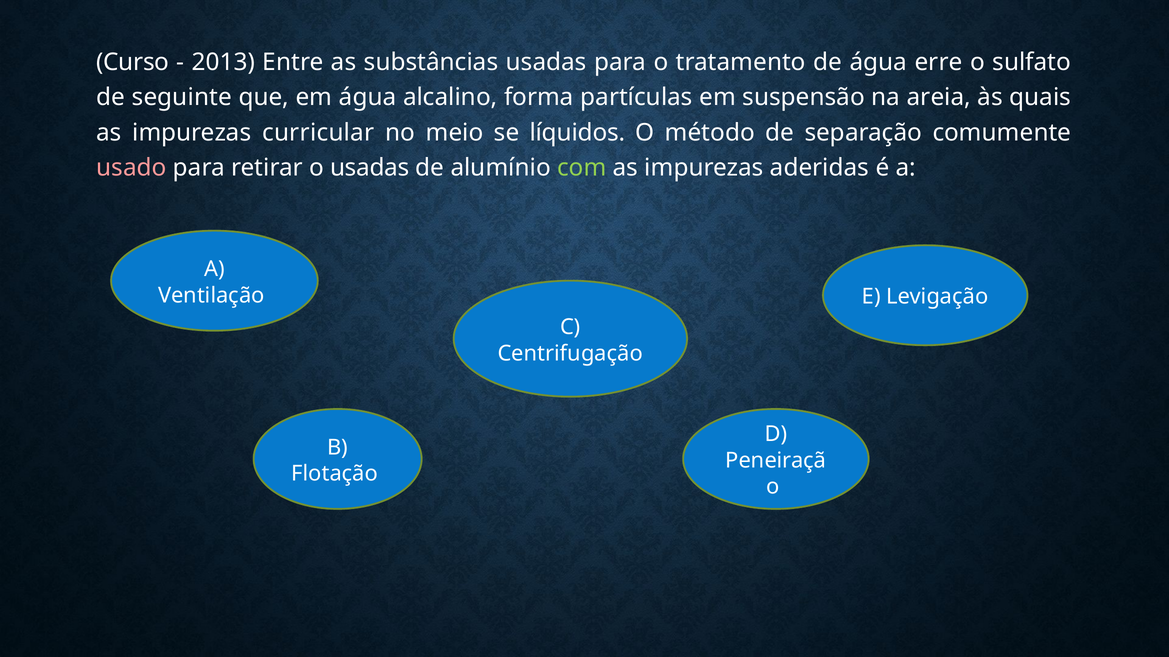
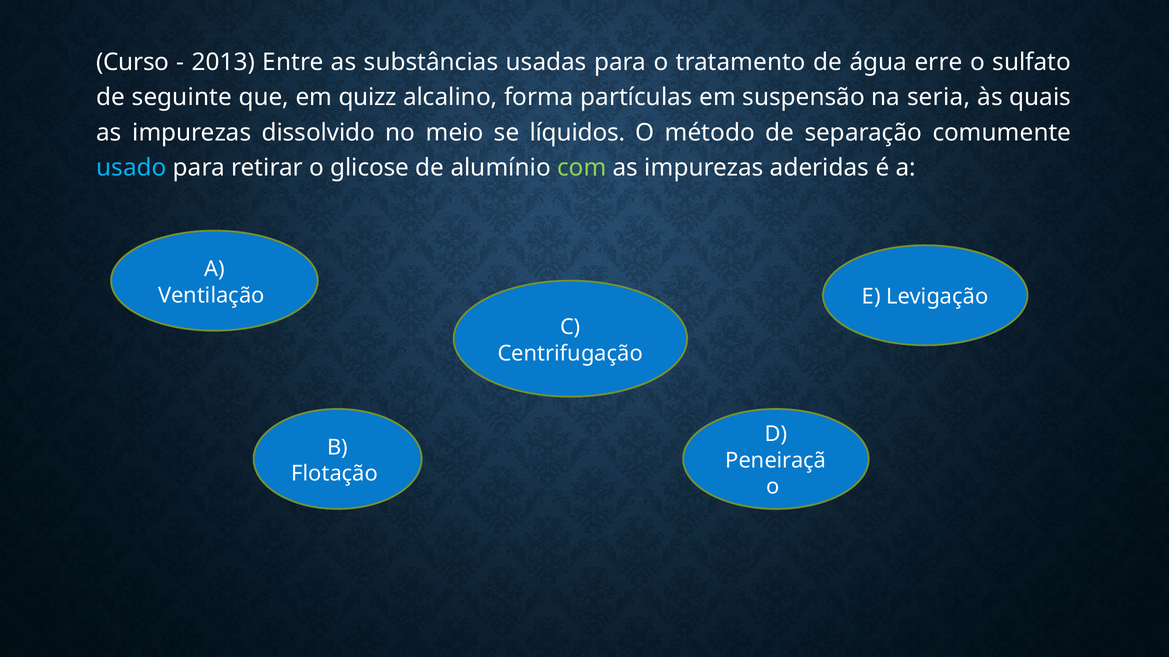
em água: água -> quizz
areia: areia -> seria
curricular: curricular -> dissolvido
usado colour: pink -> light blue
o usadas: usadas -> glicose
